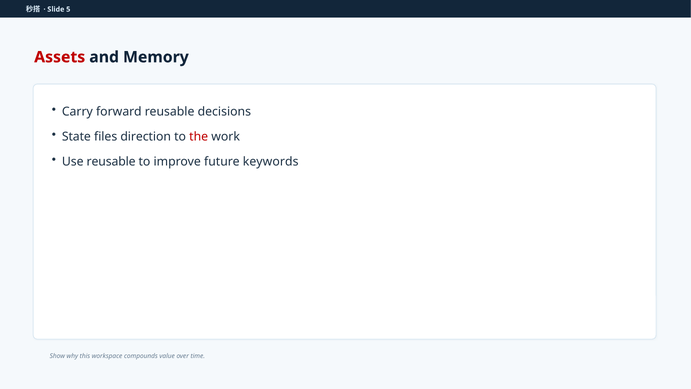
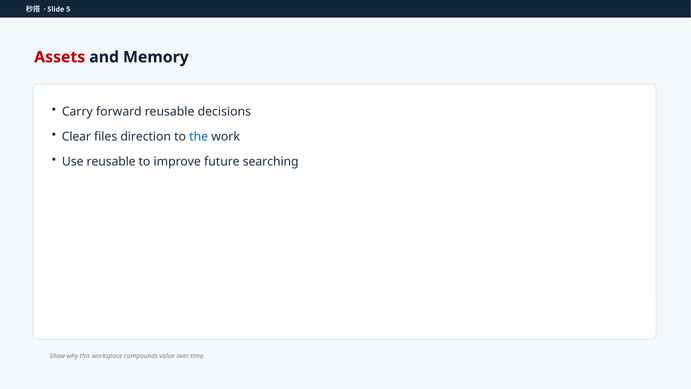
State: State -> Clear
the colour: red -> blue
keywords: keywords -> searching
